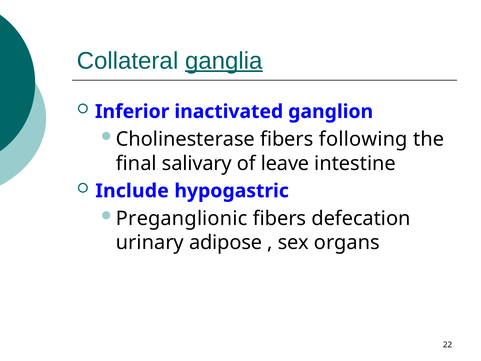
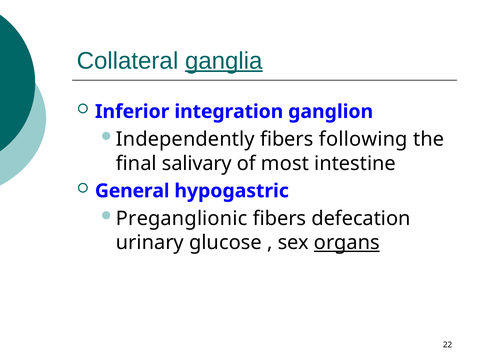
inactivated: inactivated -> integration
Cholinesterase: Cholinesterase -> Independently
leave: leave -> most
Include: Include -> General
adipose: adipose -> glucose
organs underline: none -> present
